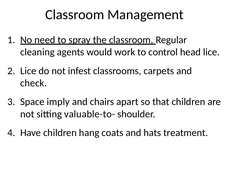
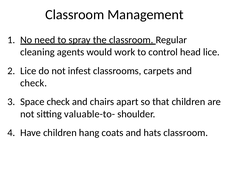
Space imply: imply -> check
hats treatment: treatment -> classroom
